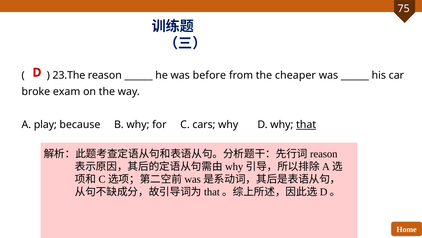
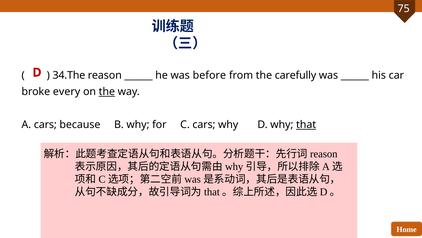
23.The: 23.The -> 34.The
cheaper: cheaper -> carefully
exam: exam -> every
the at (107, 91) underline: none -> present
A play: play -> cars
